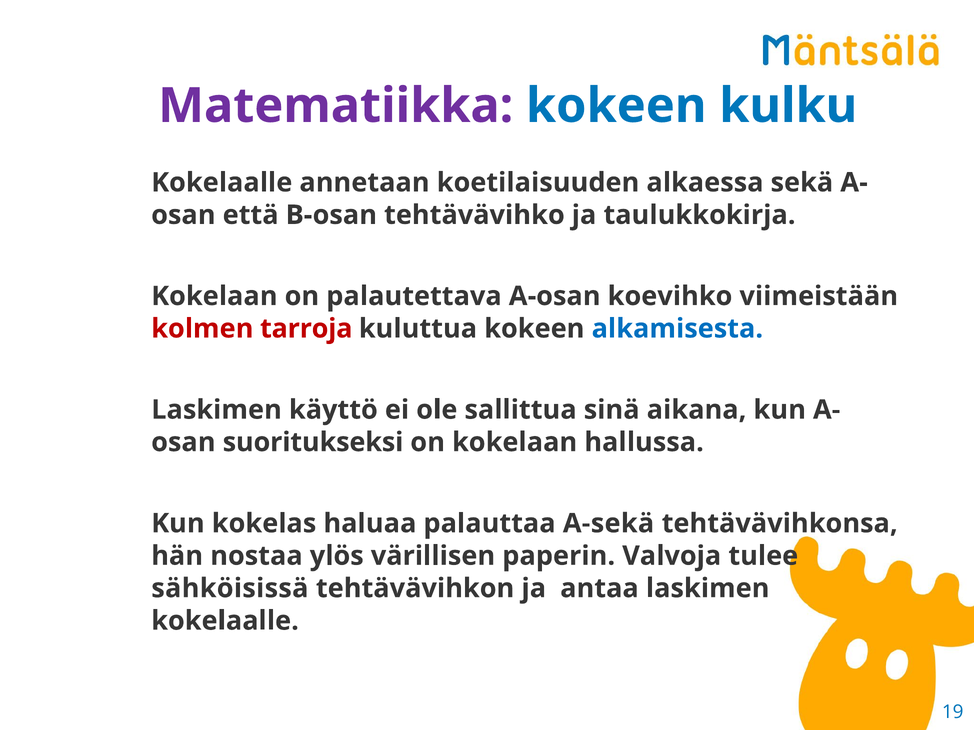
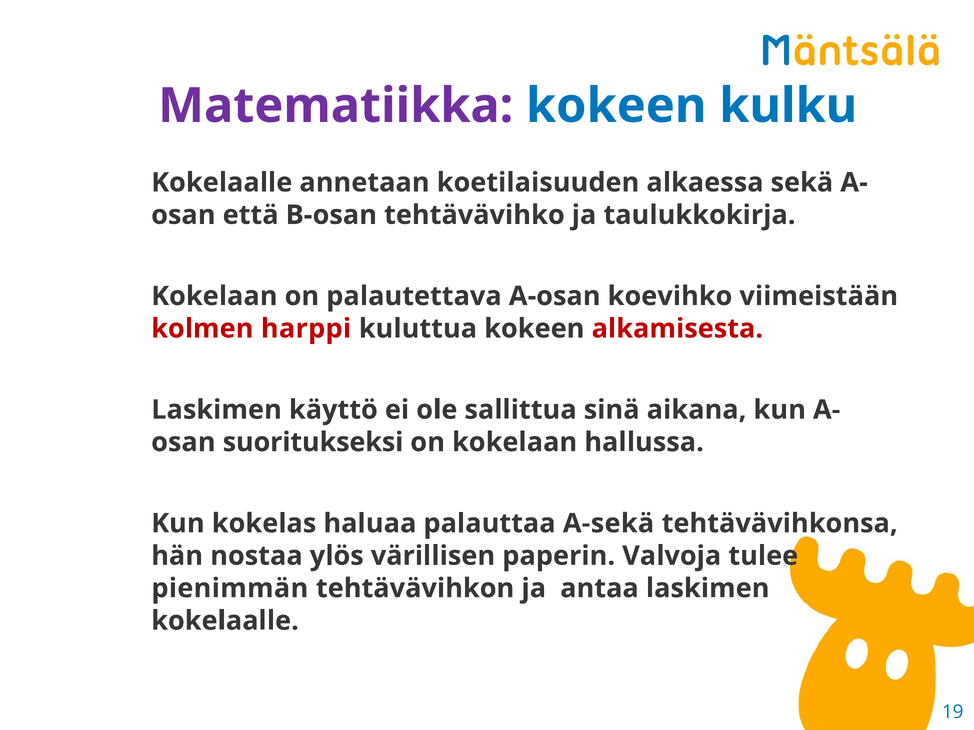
tarroja: tarroja -> harppi
alkamisesta colour: blue -> red
sähköisissä: sähköisissä -> pienimmän
